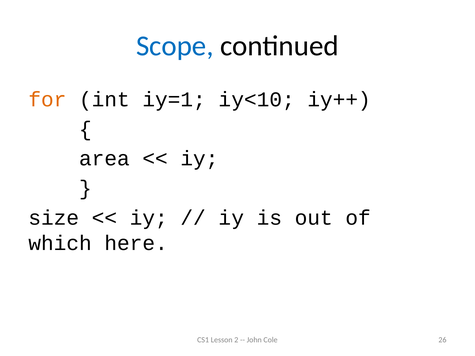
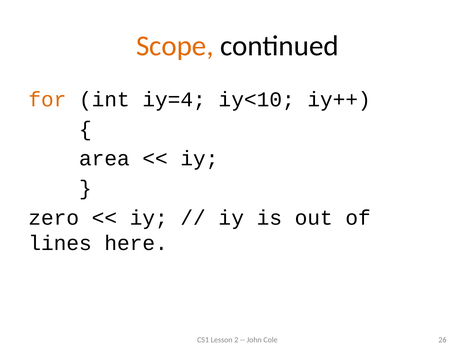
Scope colour: blue -> orange
iy=1: iy=1 -> iy=4
size: size -> zero
which: which -> lines
